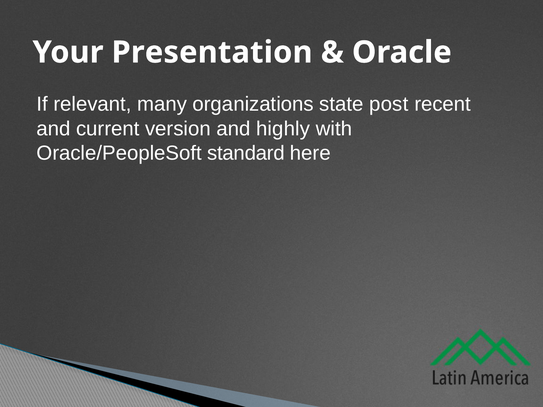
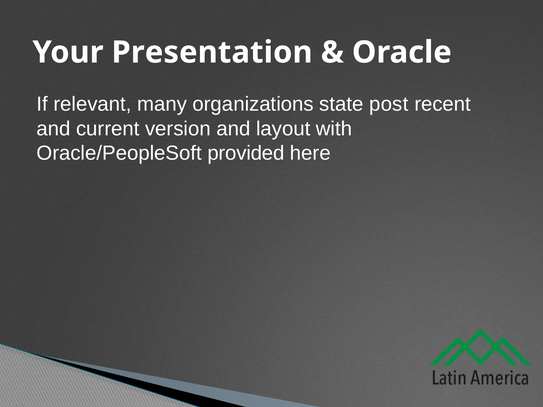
highly: highly -> layout
standard: standard -> provided
